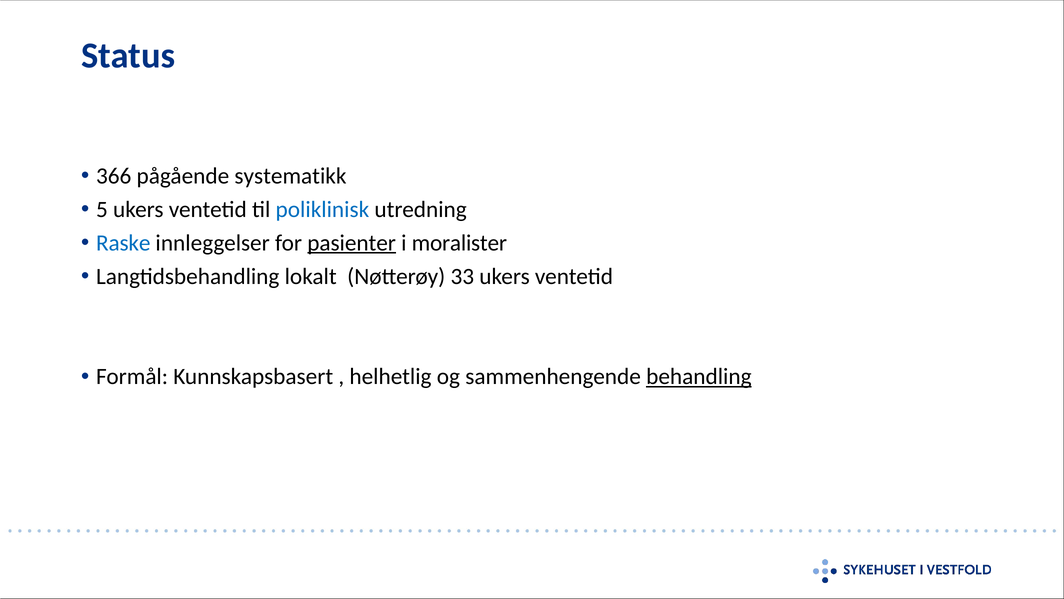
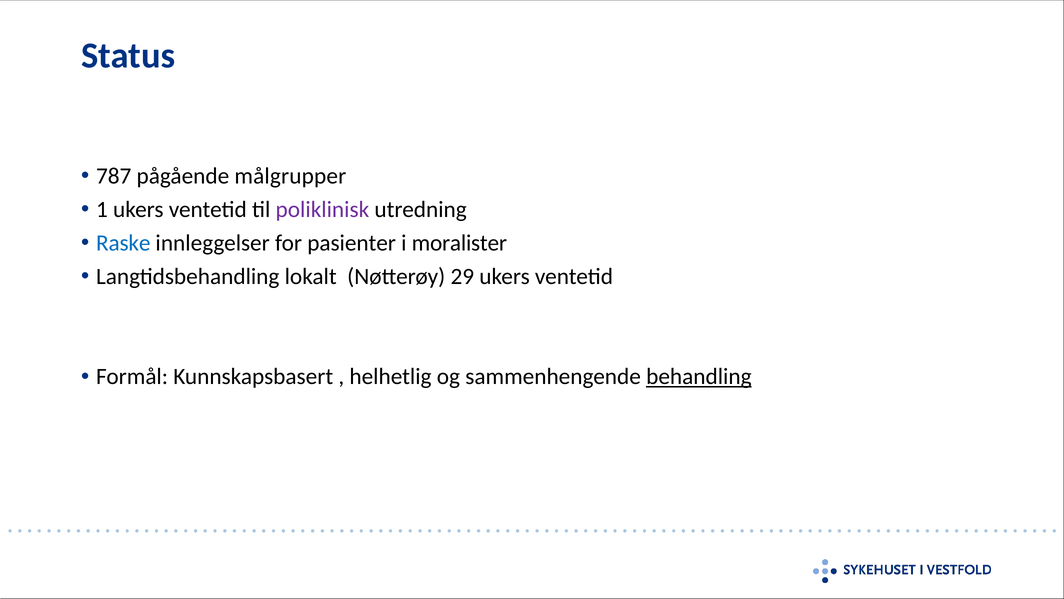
366: 366 -> 787
systematikk: systematikk -> målgrupper
5: 5 -> 1
poliklinisk colour: blue -> purple
pasienter underline: present -> none
33: 33 -> 29
